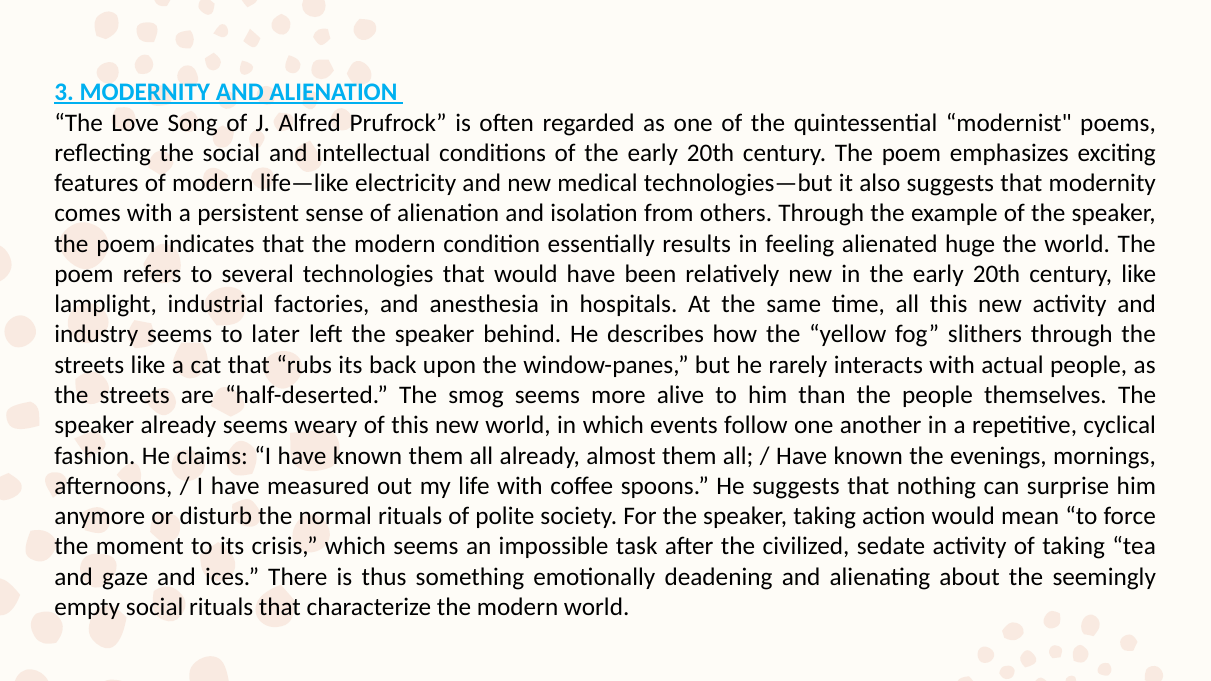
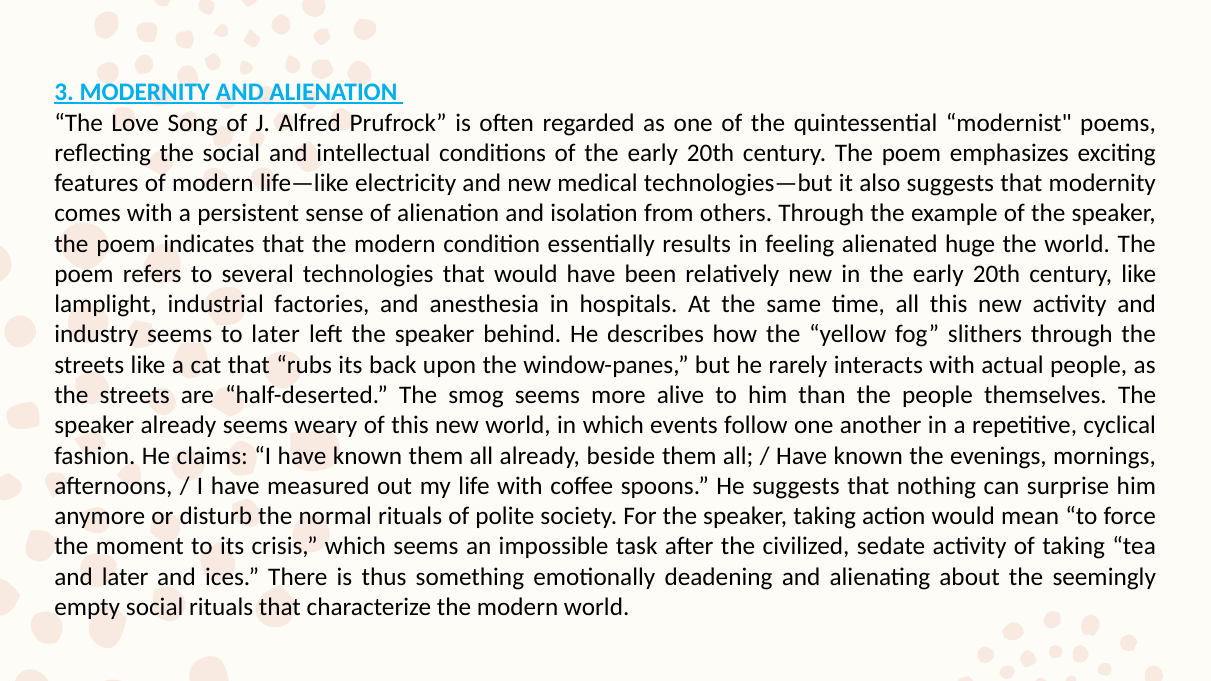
almost: almost -> beside
and gaze: gaze -> later
